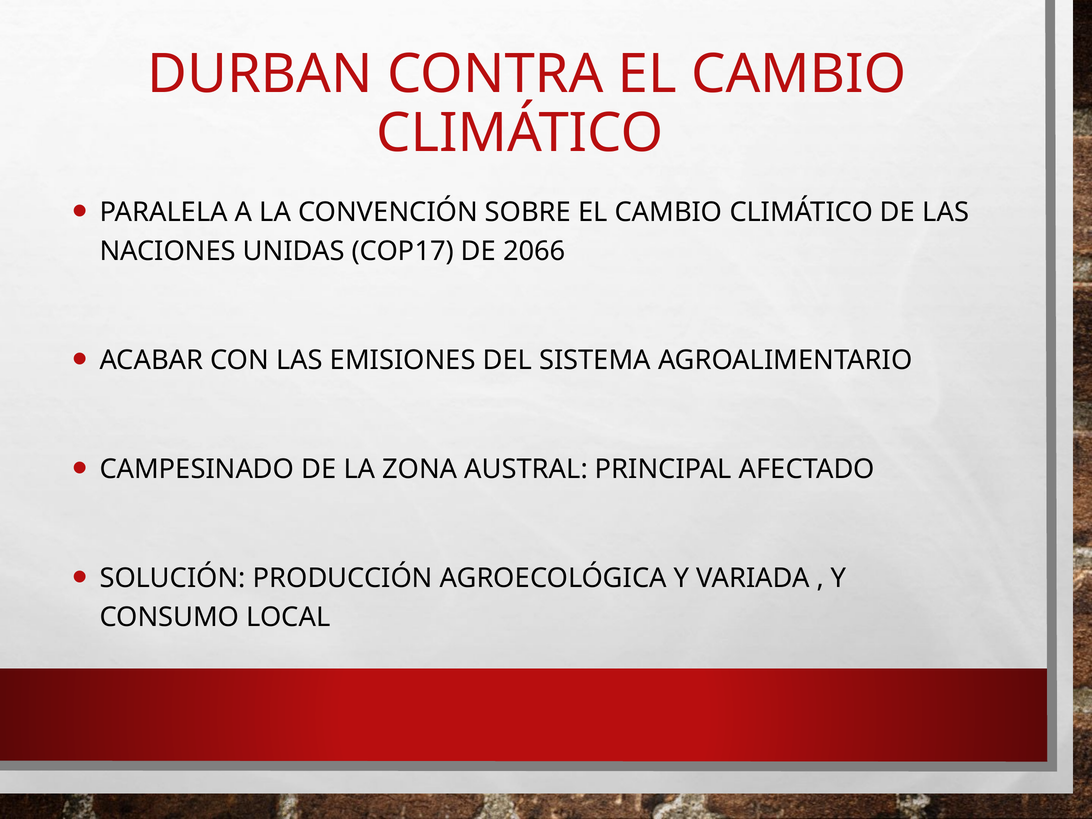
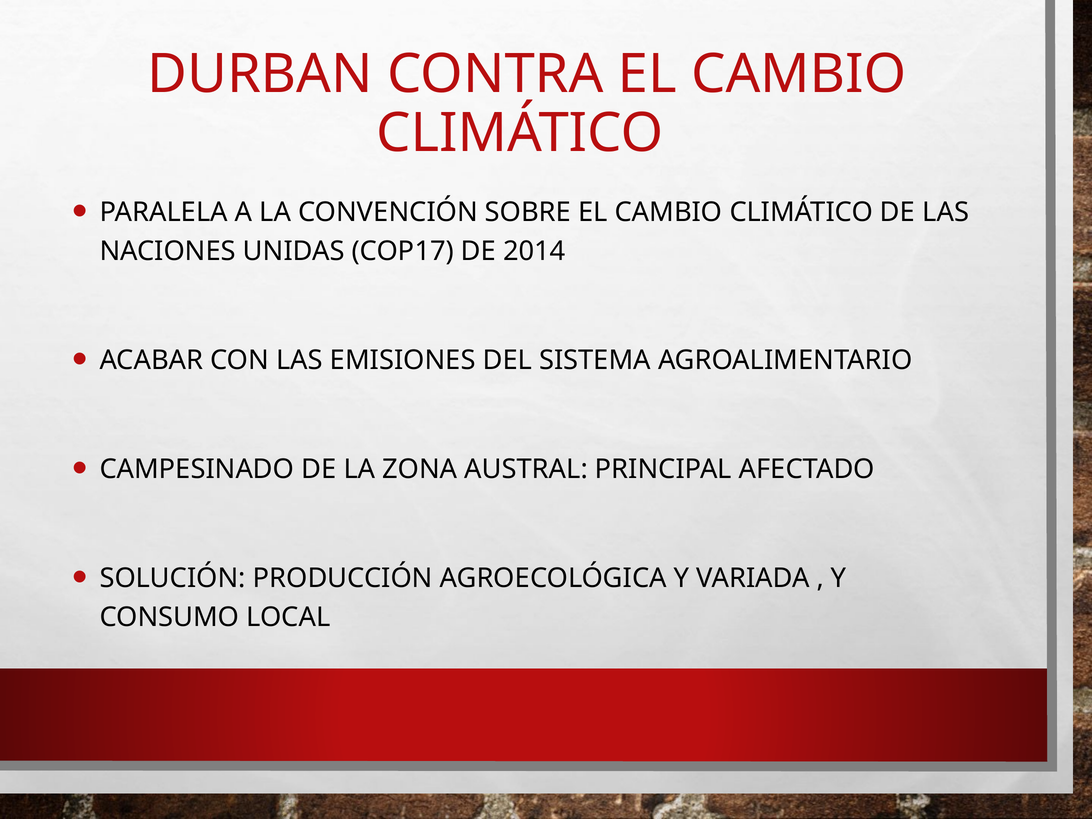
2066: 2066 -> 2014
